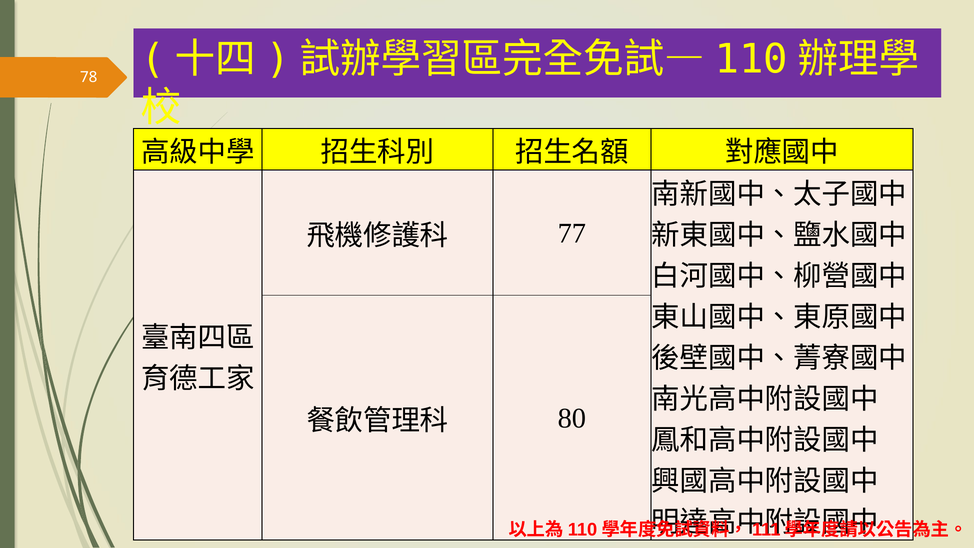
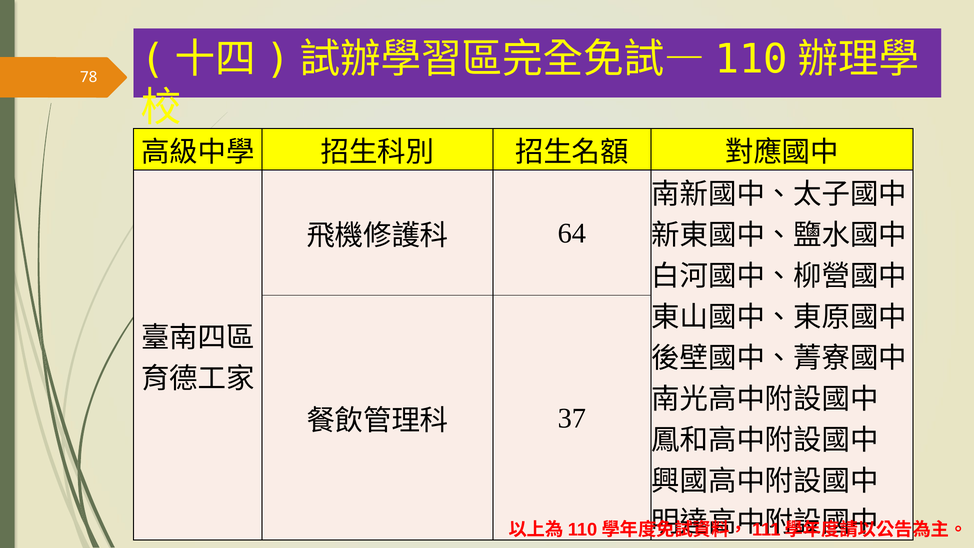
77: 77 -> 64
80: 80 -> 37
